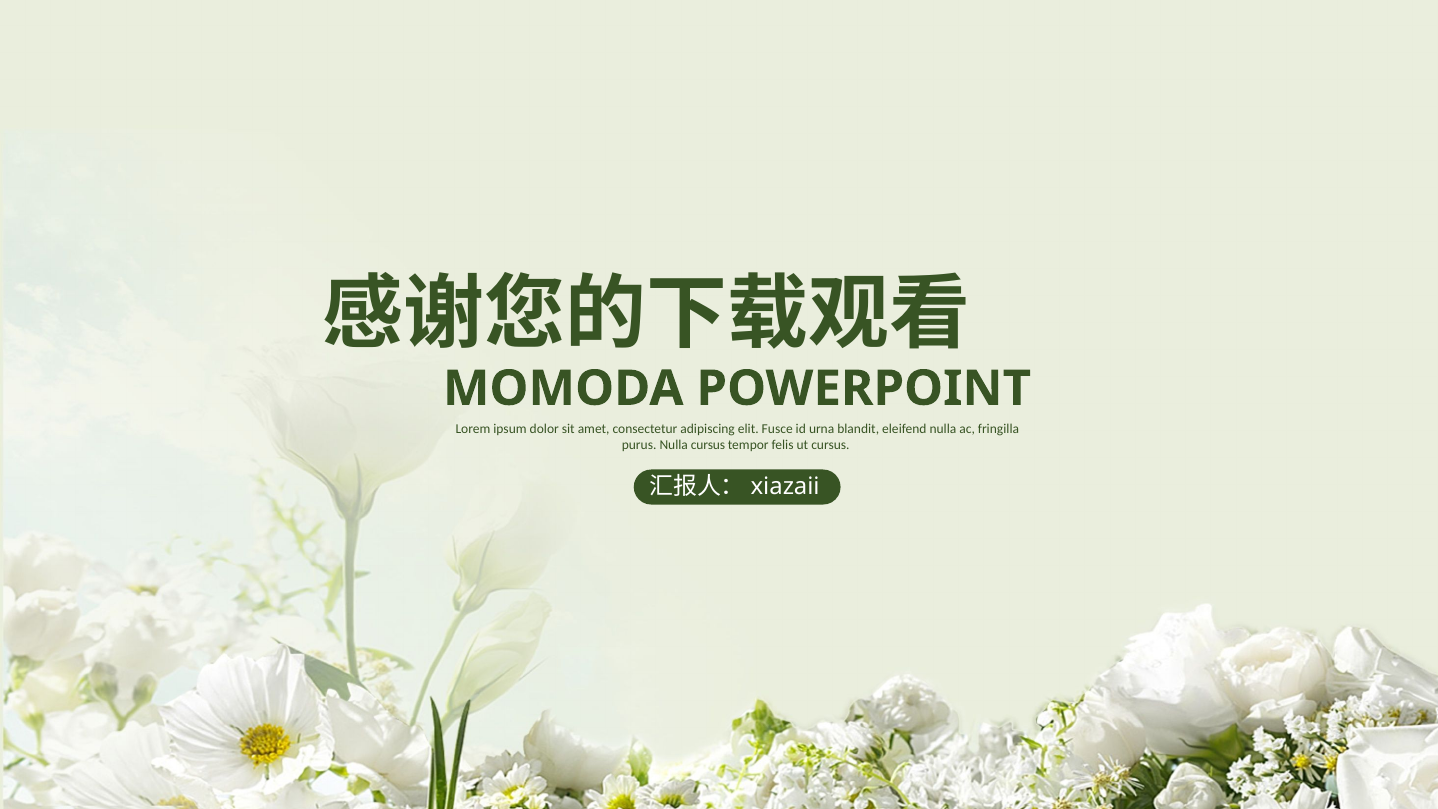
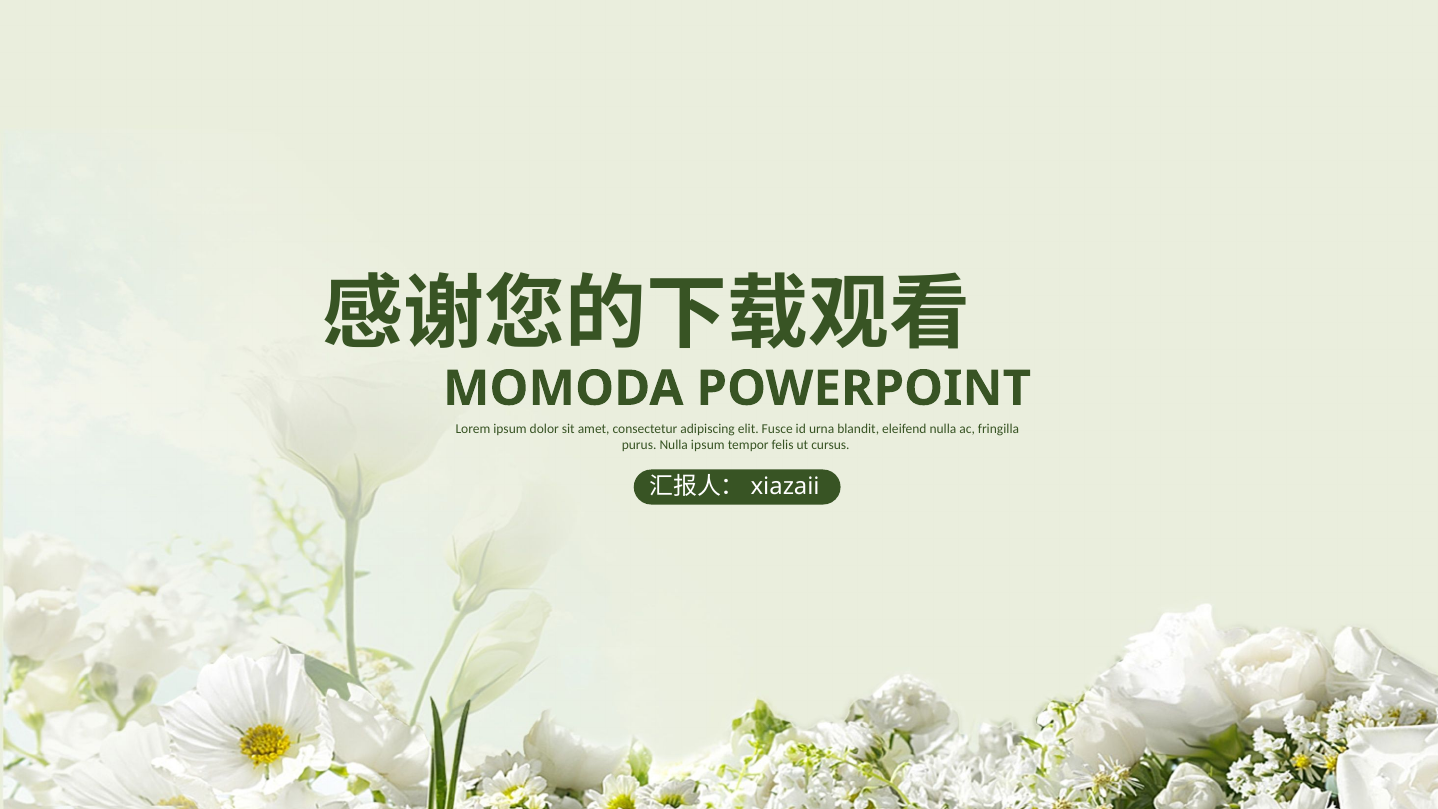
Nulla cursus: cursus -> ipsum
